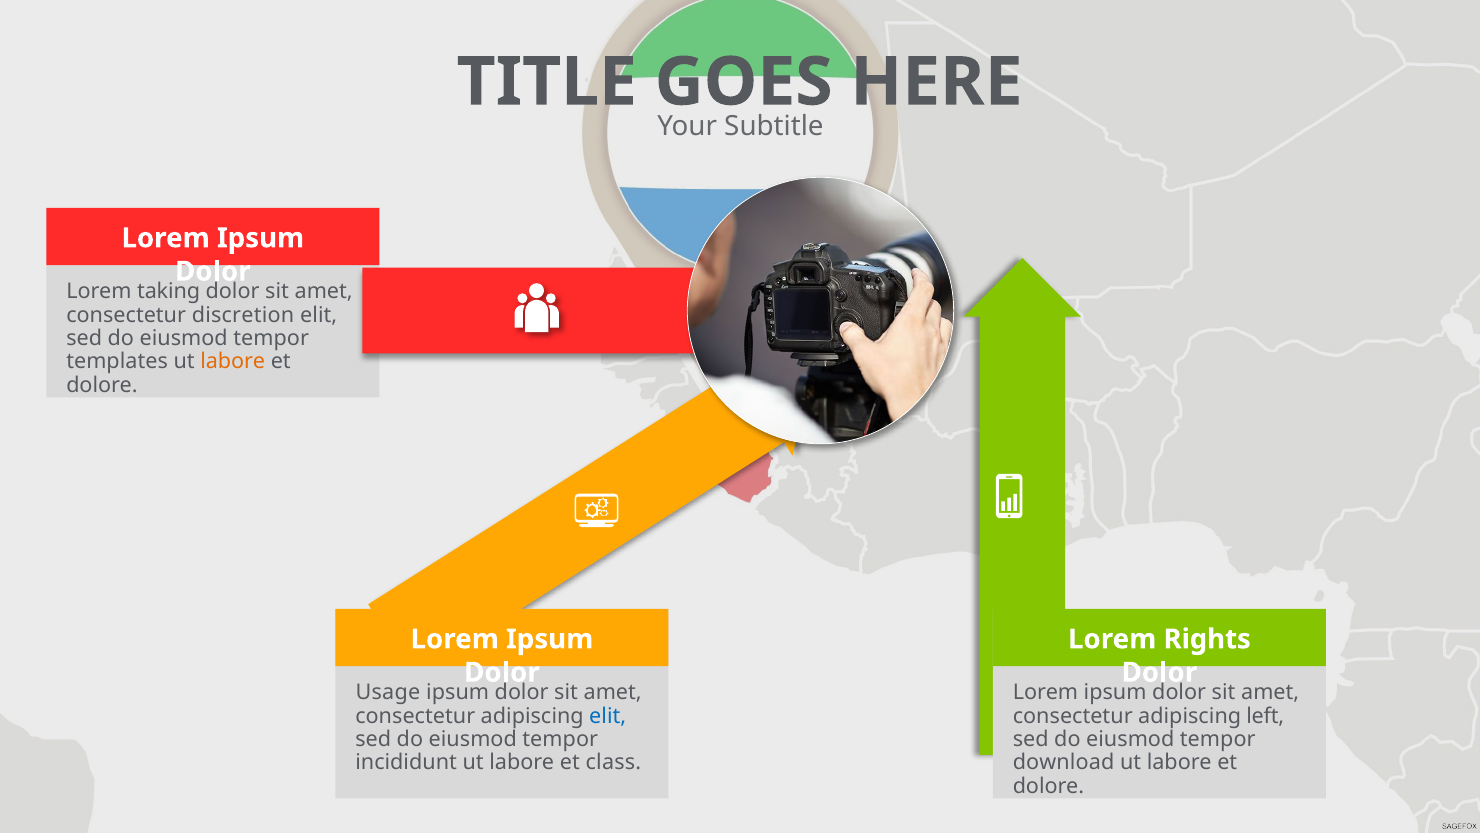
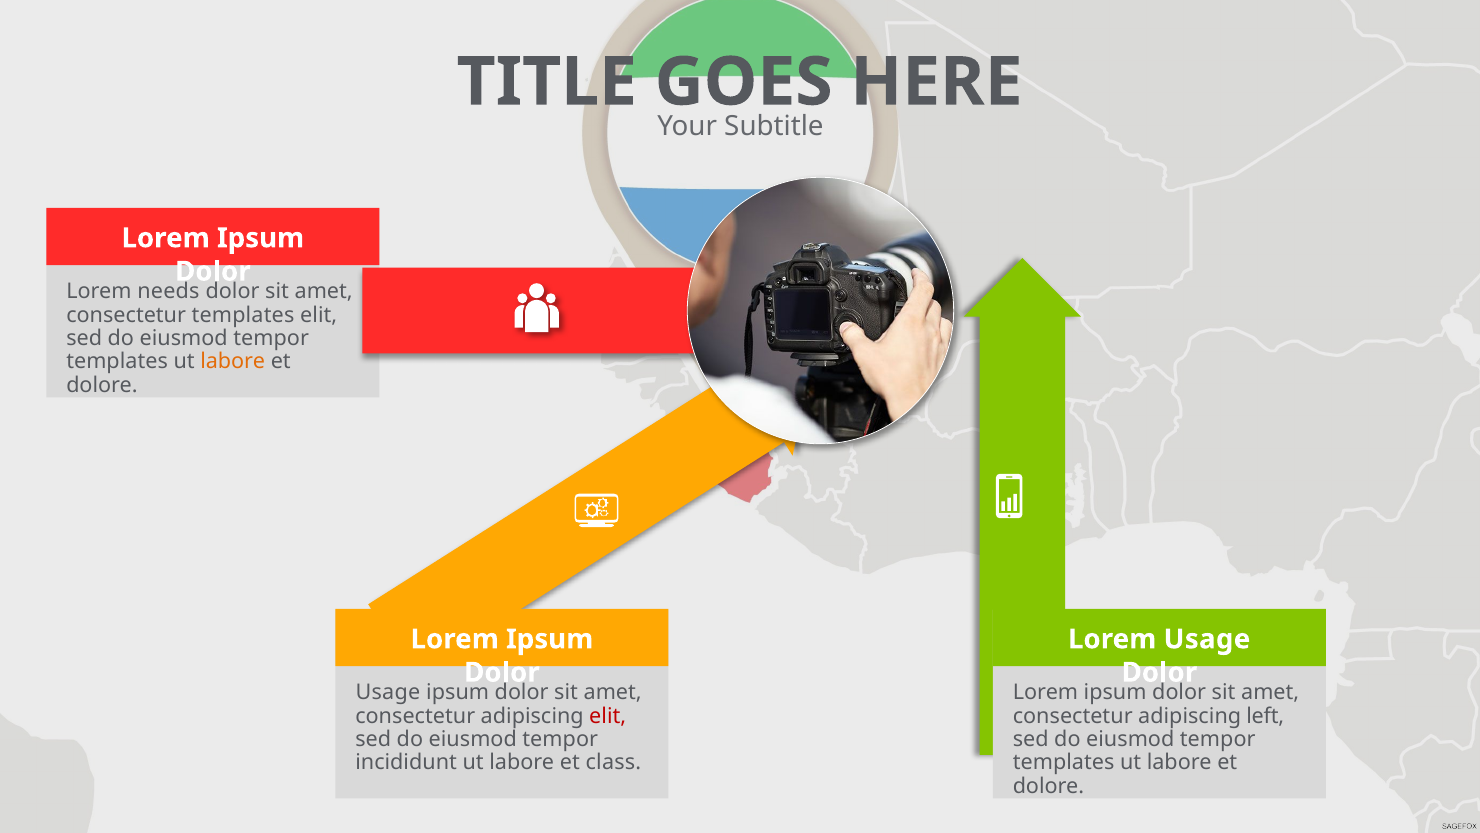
taking: taking -> needs
consectetur discretion: discretion -> templates
Lorem Rights: Rights -> Usage
elit at (608, 716) colour: blue -> red
download at (1064, 762): download -> templates
